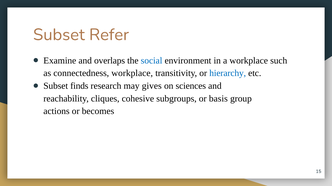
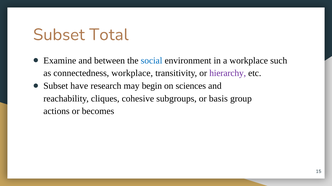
Refer: Refer -> Total
overlaps: overlaps -> between
hierarchy colour: blue -> purple
finds: finds -> have
gives: gives -> begin
